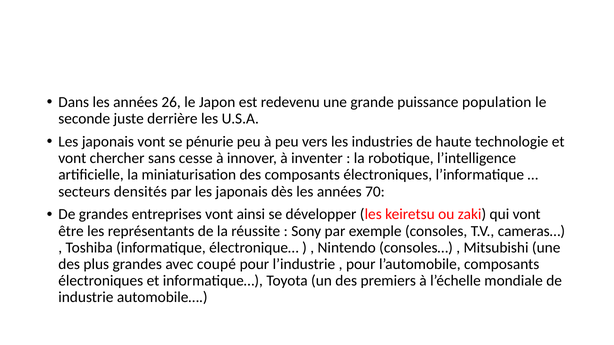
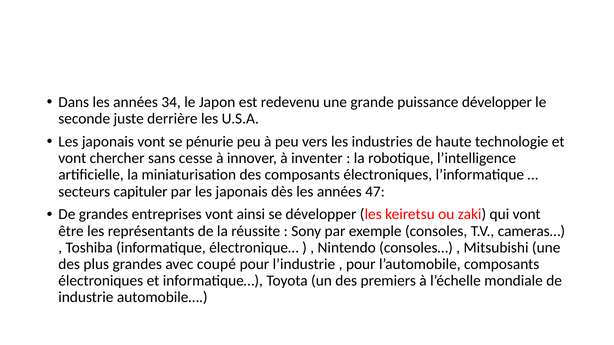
26: 26 -> 34
puissance population: population -> développer
densités: densités -> capituler
70: 70 -> 47
